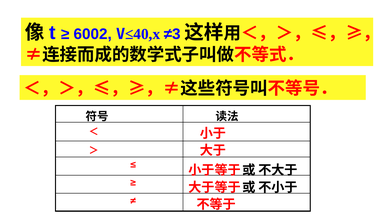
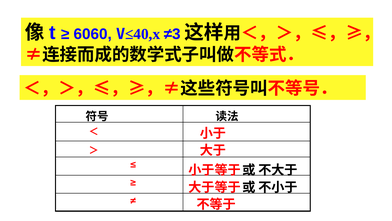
6002: 6002 -> 6060
